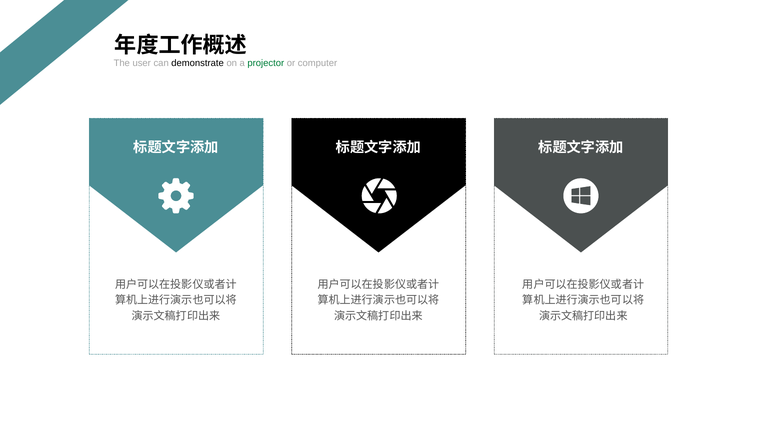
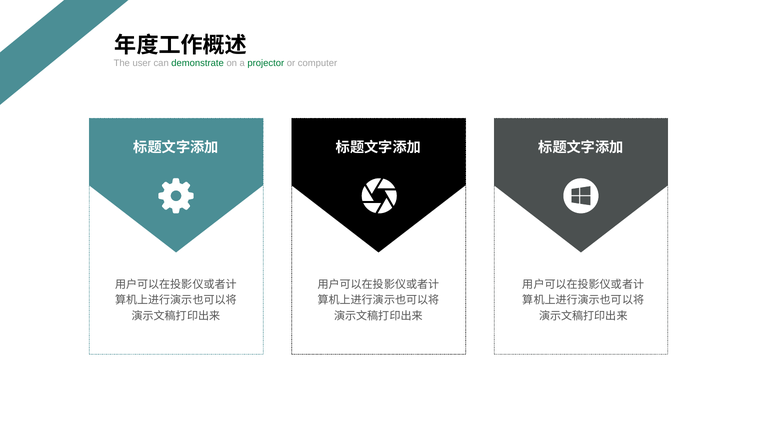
demonstrate colour: black -> green
